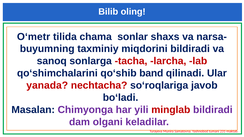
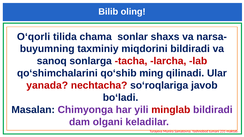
O‘metr: O‘metr -> O‘qorli
band: band -> ming
